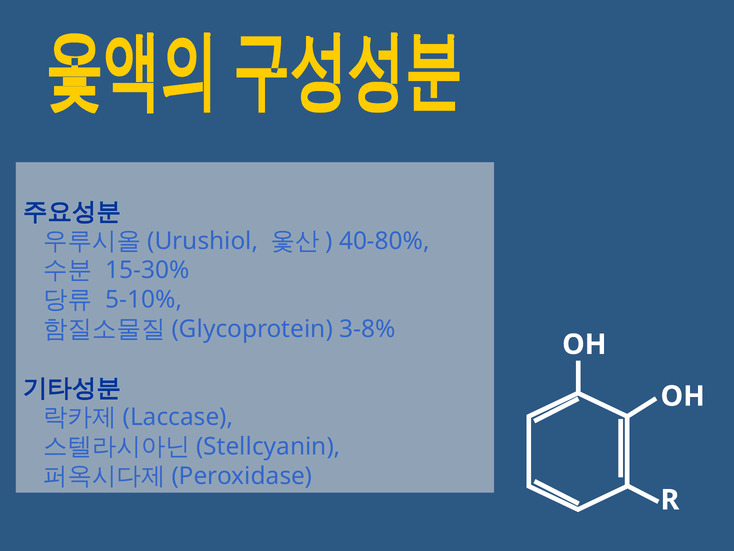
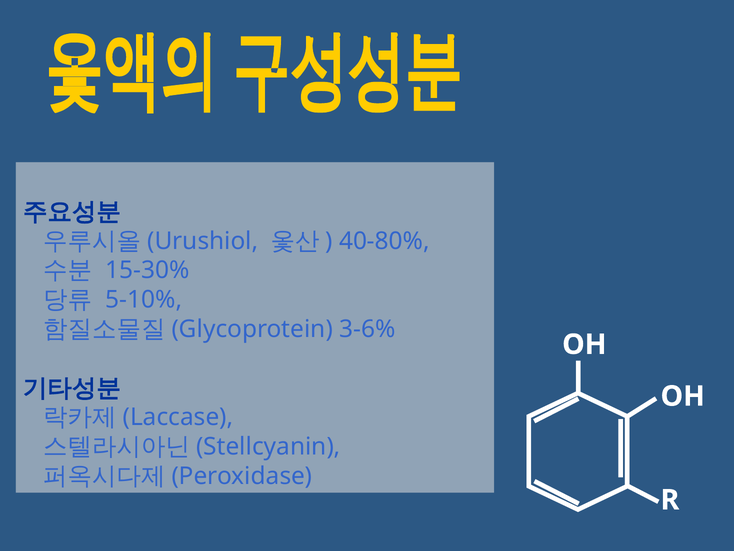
3-8%: 3-8% -> 3-6%
